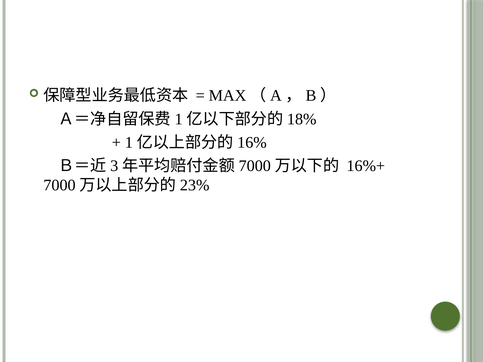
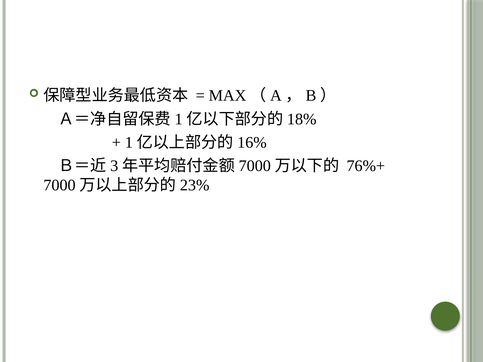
16%+: 16%+ -> 76%+
